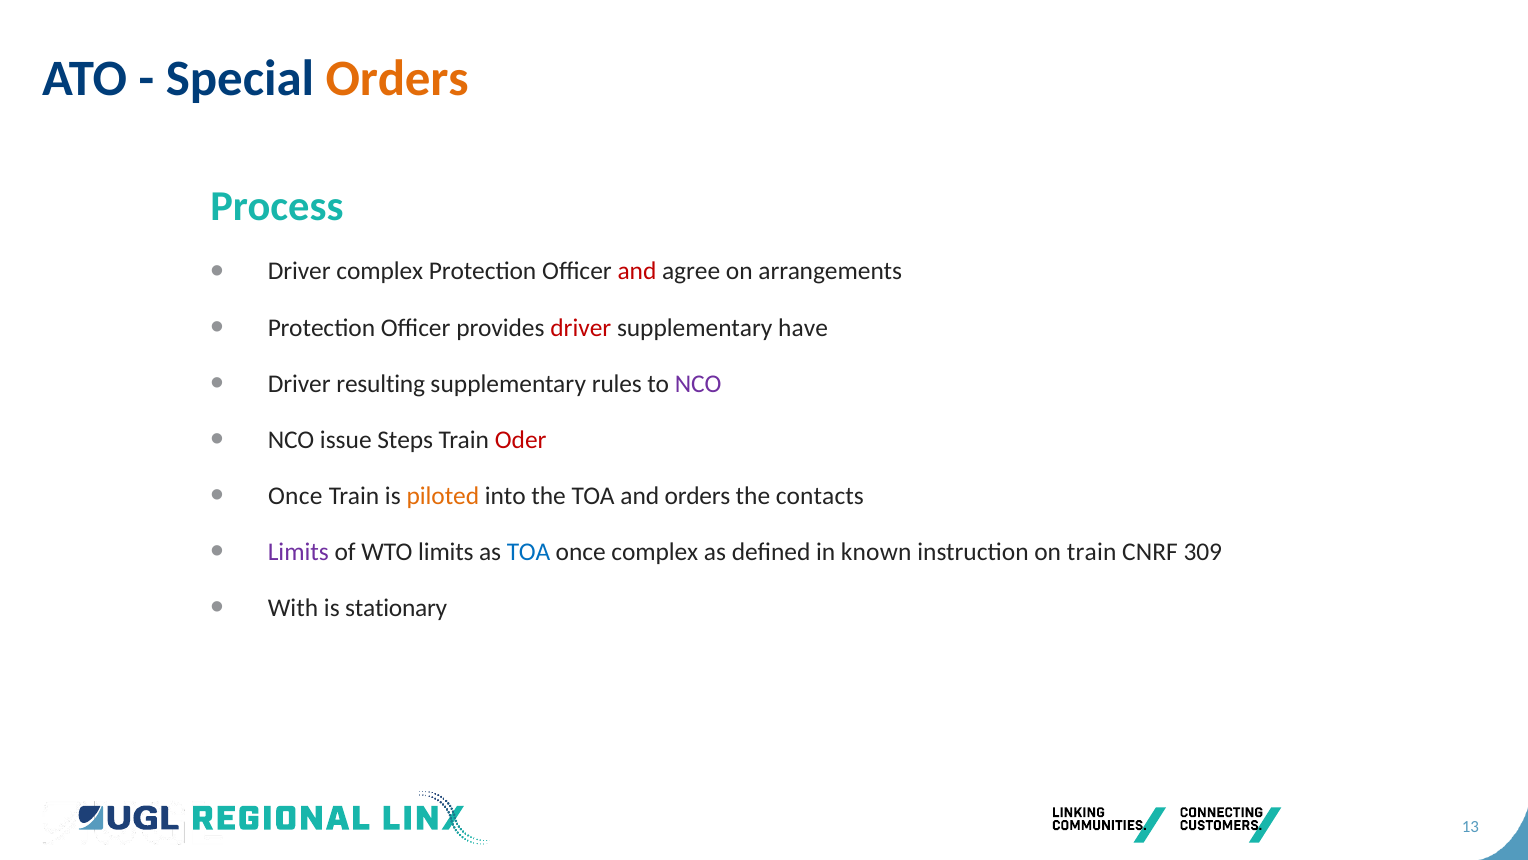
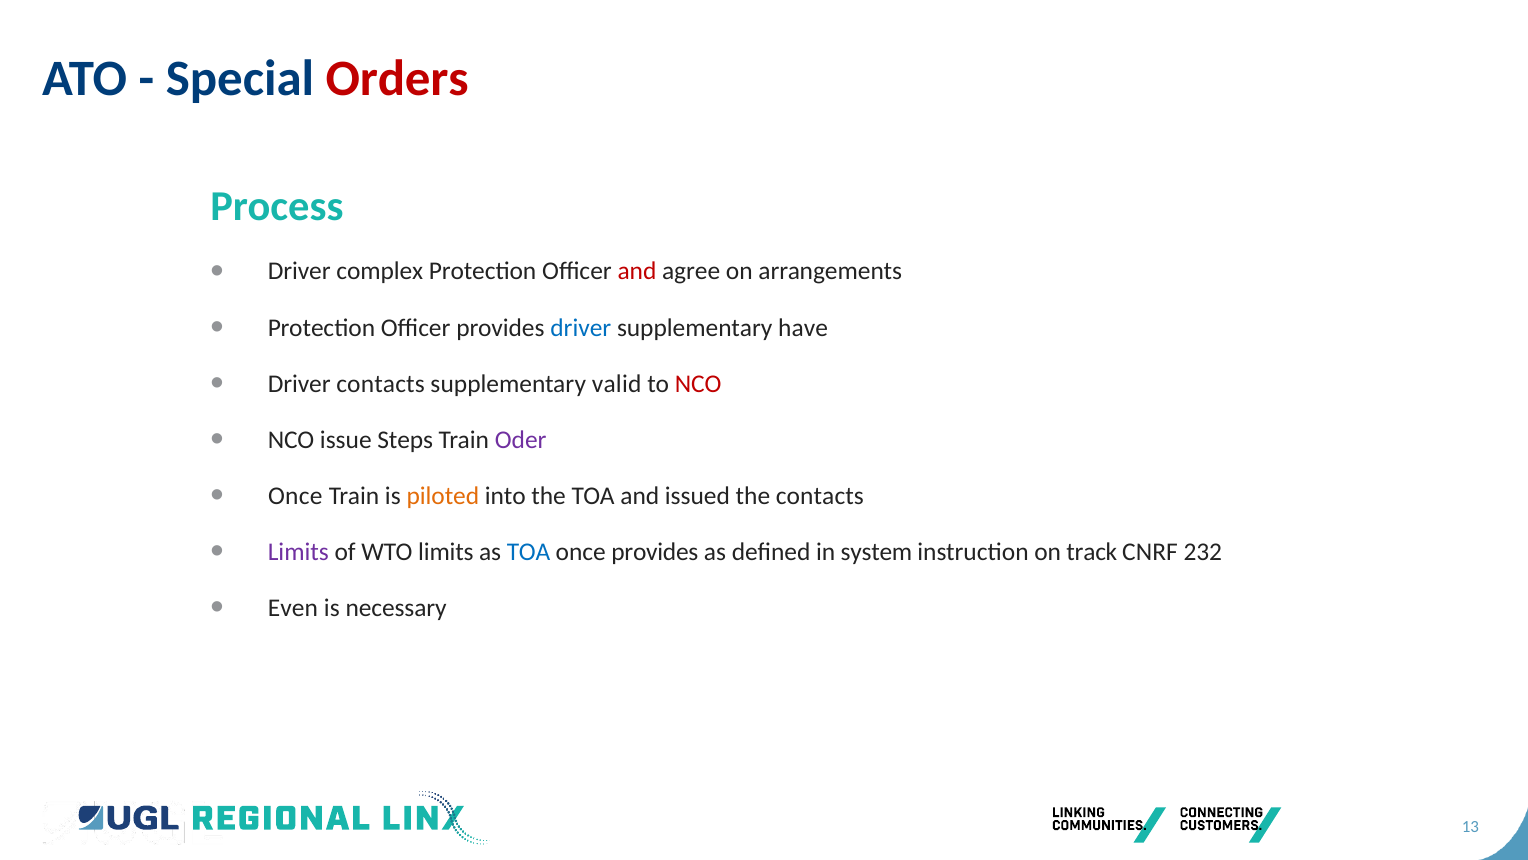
Orders at (397, 79) colour: orange -> red
driver at (581, 327) colour: red -> blue
Driver resulting: resulting -> contacts
rules: rules -> valid
NCO at (698, 384) colour: purple -> red
Oder colour: red -> purple
and orders: orders -> issued
once complex: complex -> provides
known: known -> system
on train: train -> track
309: 309 -> 232
With: With -> Even
stationary: stationary -> necessary
